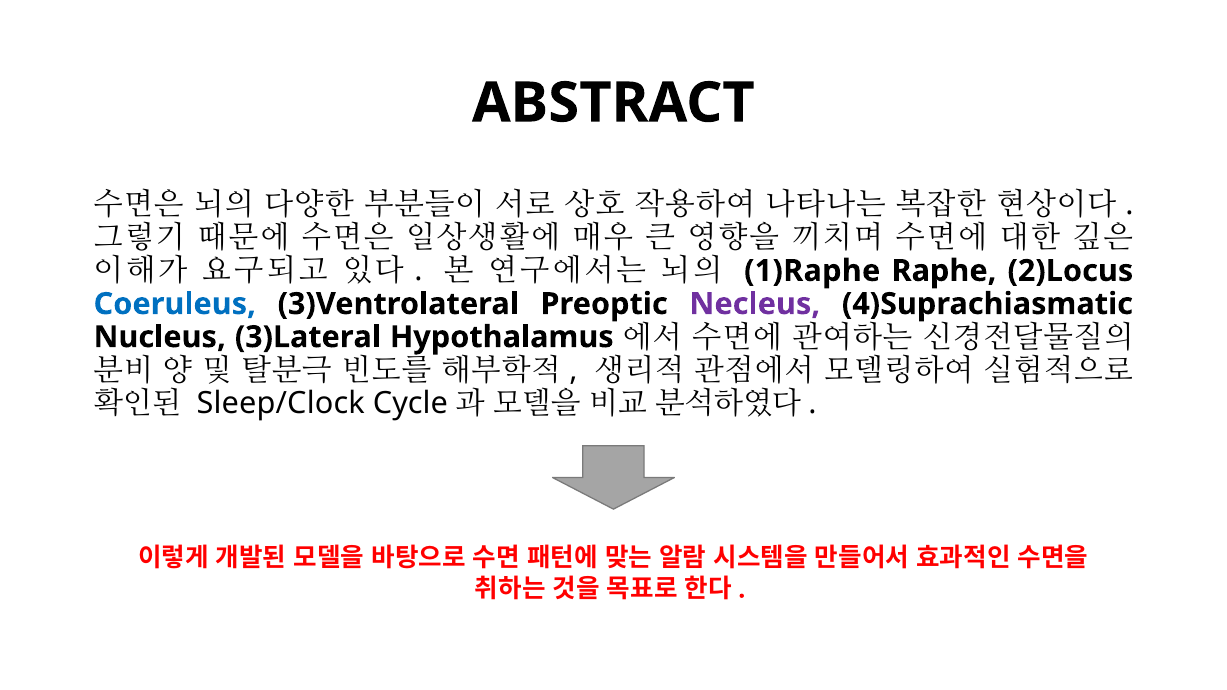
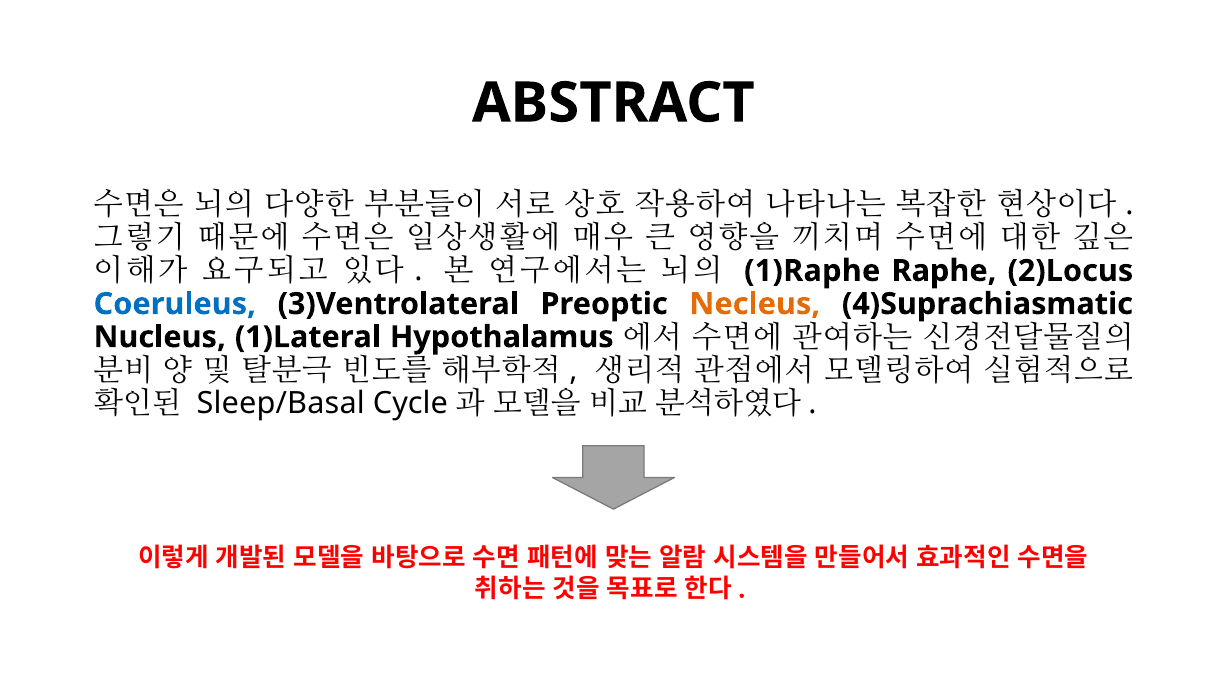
Necleus colour: purple -> orange
3)Lateral: 3)Lateral -> 1)Lateral
Sleep/Clock: Sleep/Clock -> Sleep/Basal
